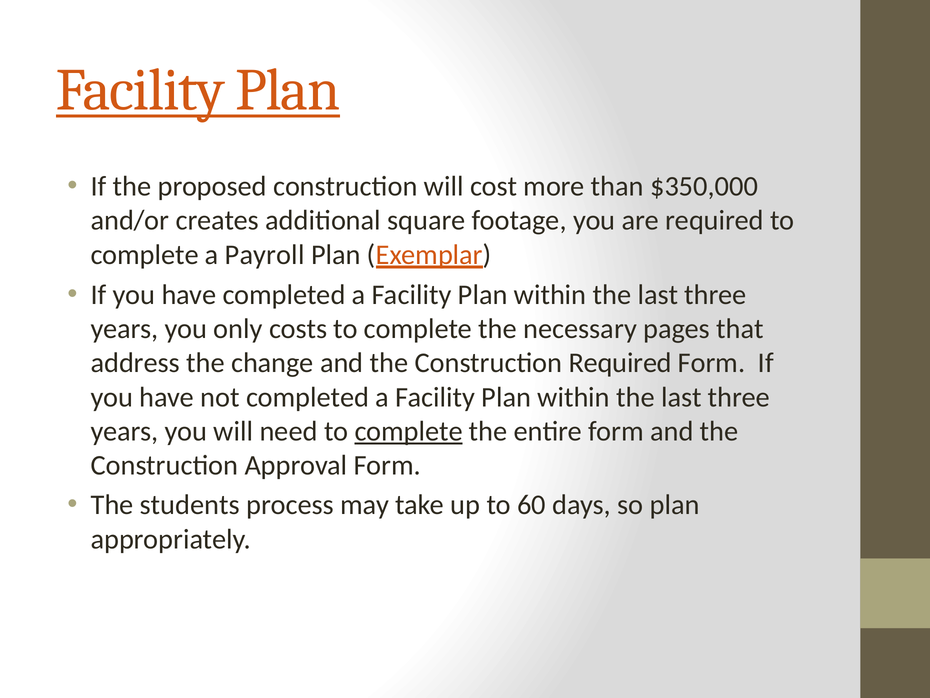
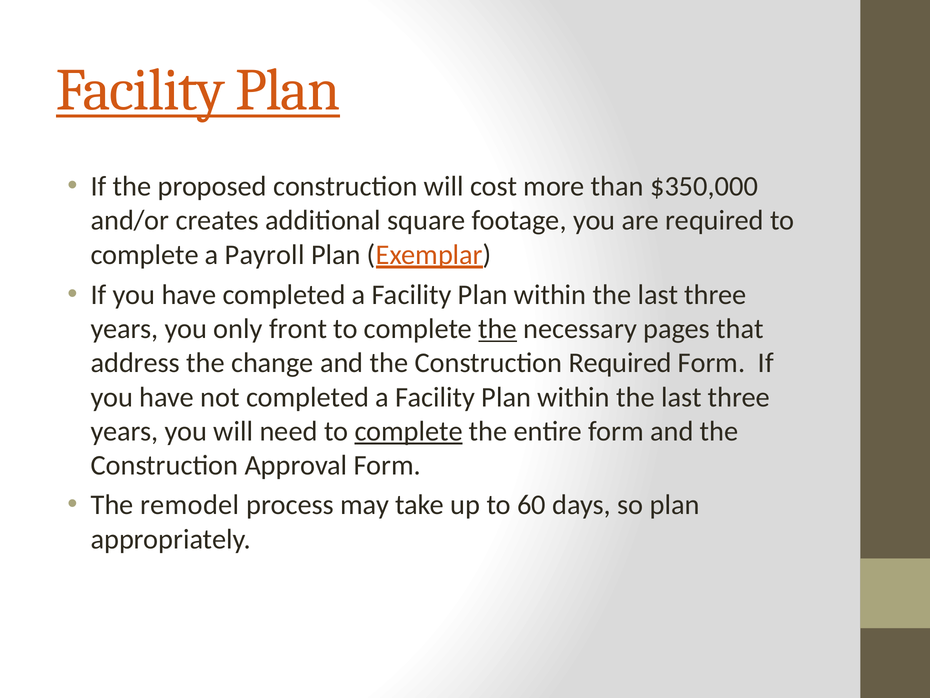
costs: costs -> front
the at (498, 329) underline: none -> present
students: students -> remodel
